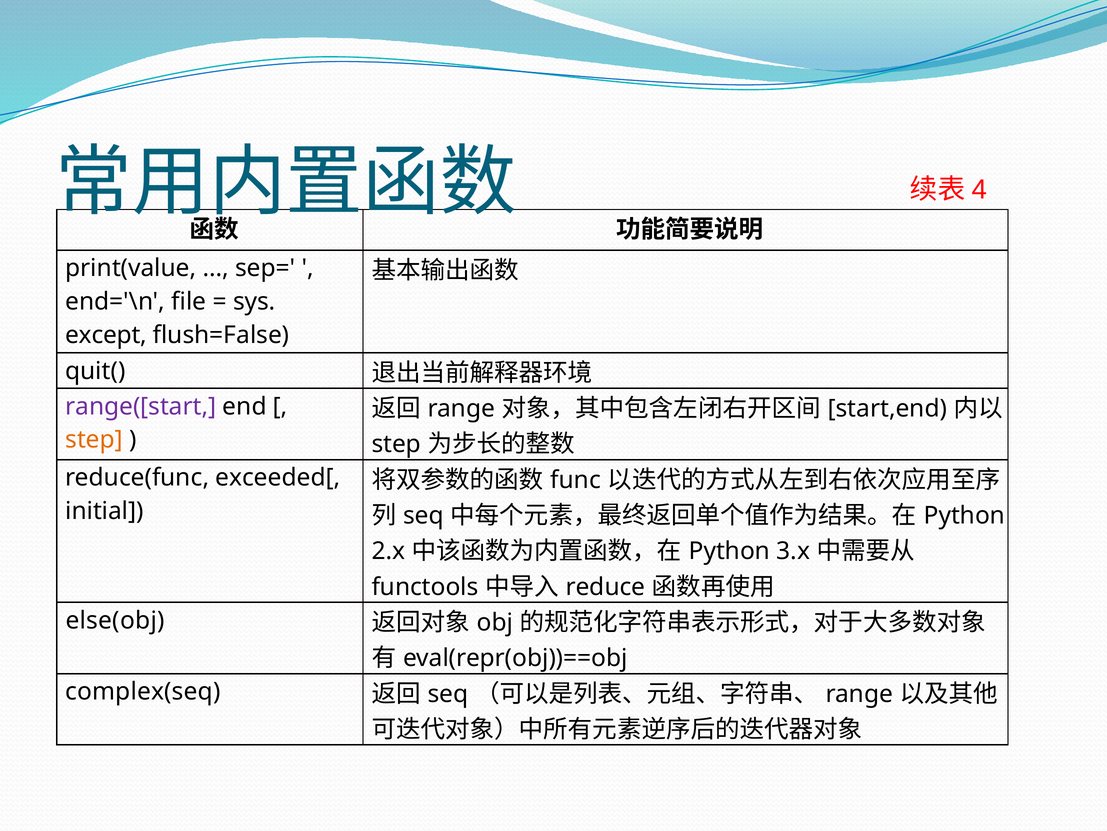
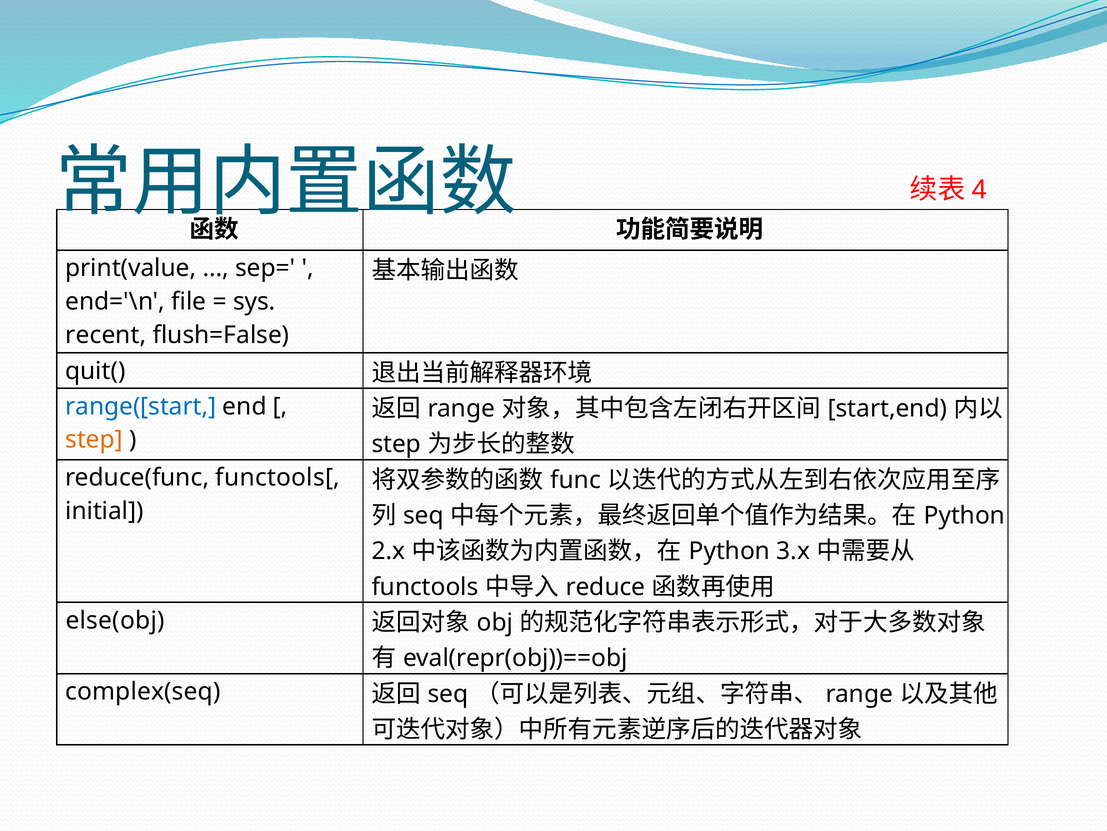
except: except -> recent
range([start colour: purple -> blue
exceeded[: exceeded[ -> functools[
